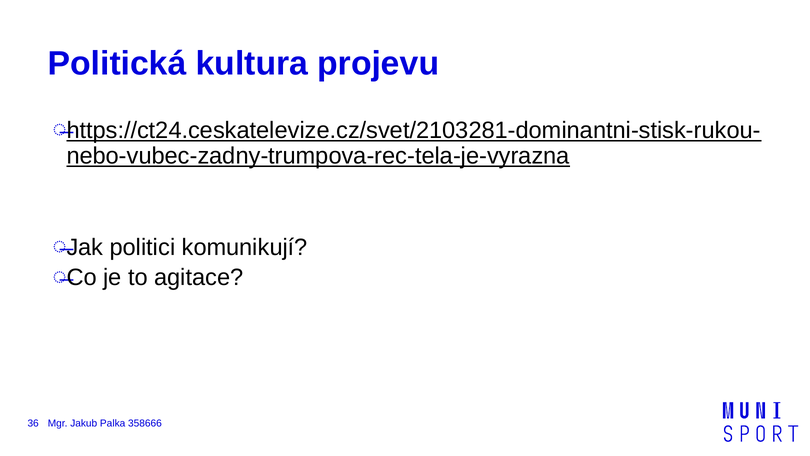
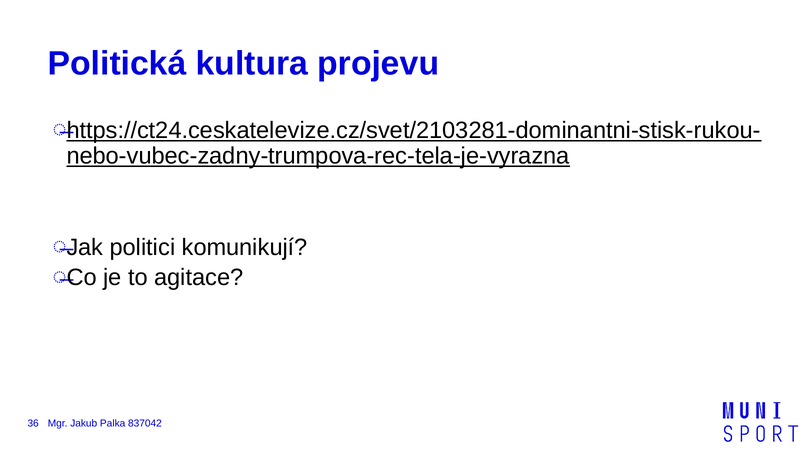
358666: 358666 -> 837042
